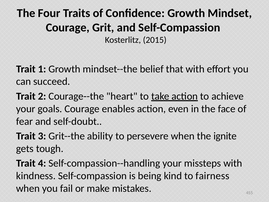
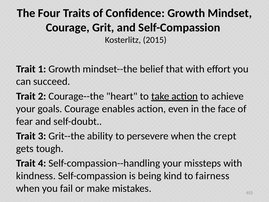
ignite: ignite -> crept
